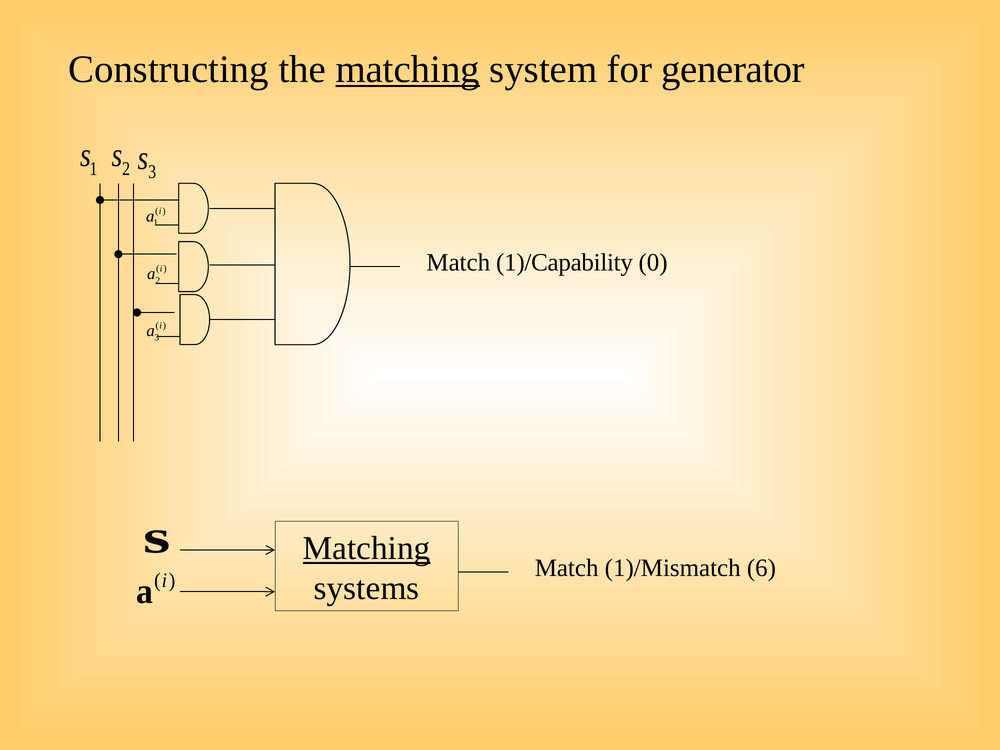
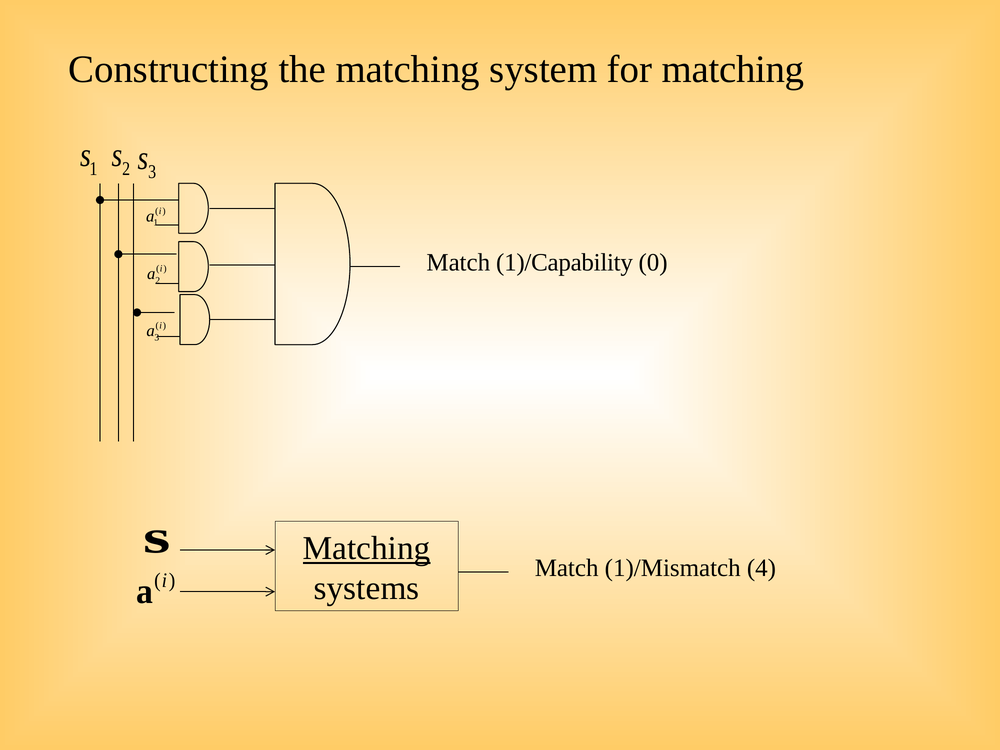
matching at (408, 69) underline: present -> none
for generator: generator -> matching
6: 6 -> 4
